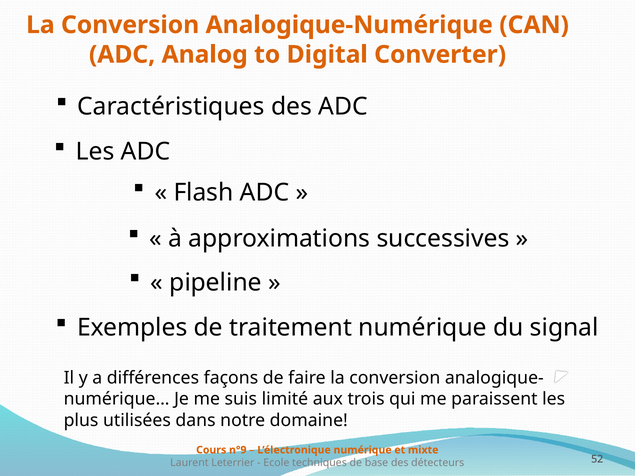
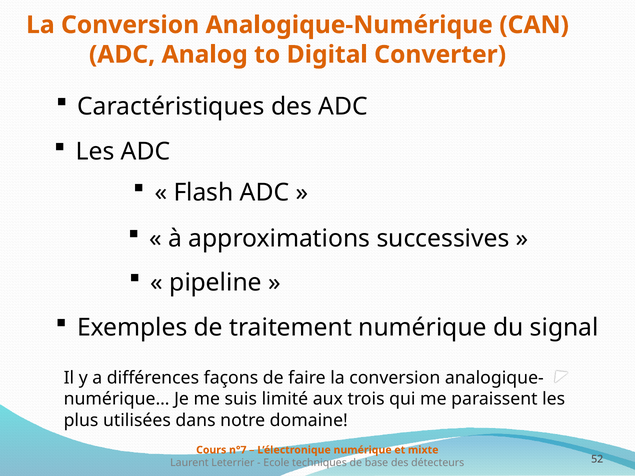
n°9: n°9 -> n°7
